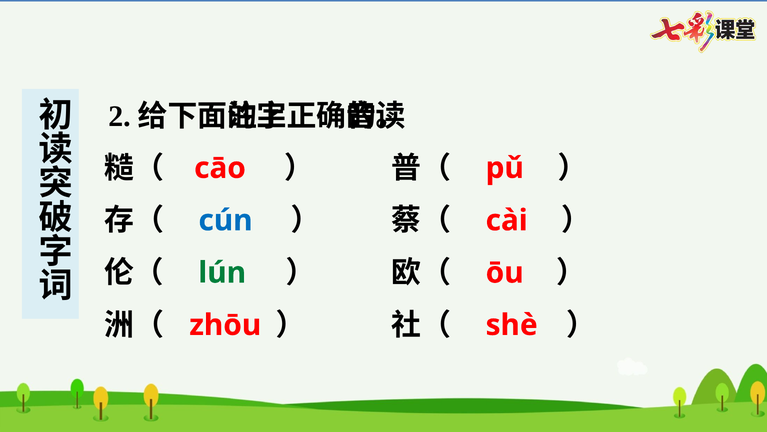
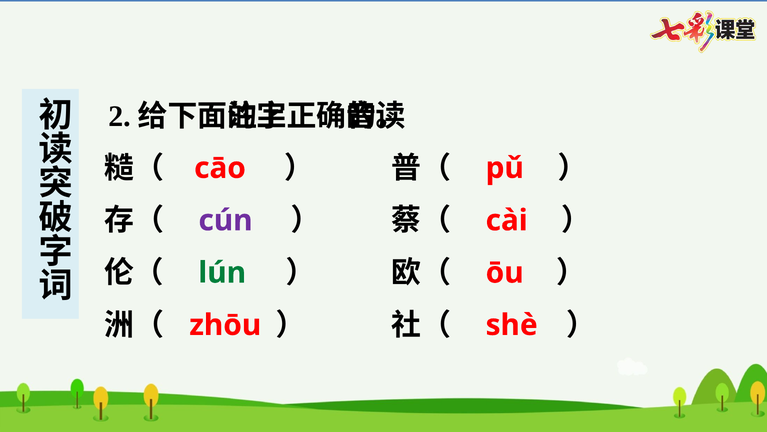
cún colour: blue -> purple
